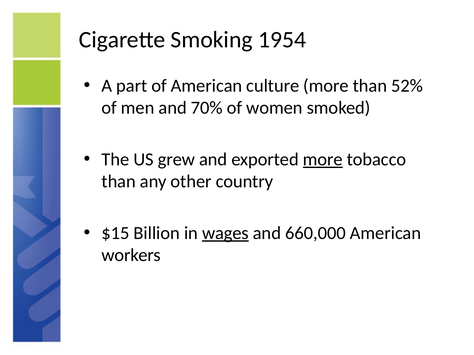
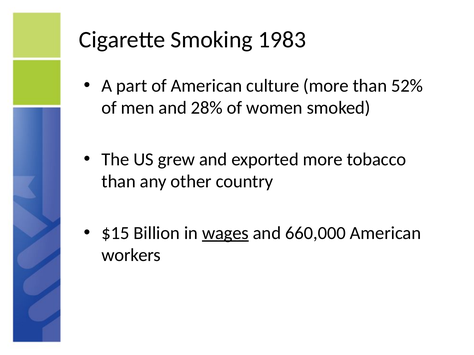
1954: 1954 -> 1983
70%: 70% -> 28%
more at (323, 160) underline: present -> none
